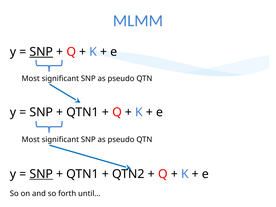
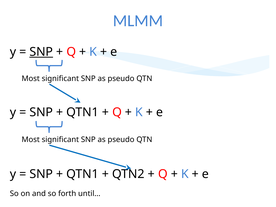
SNP at (41, 174) underline: present -> none
